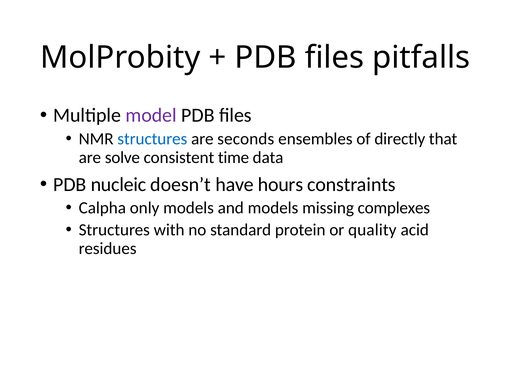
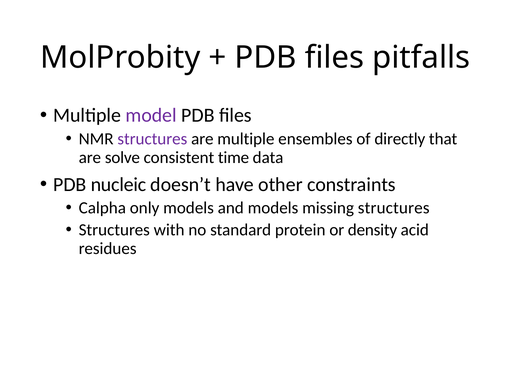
structures at (152, 139) colour: blue -> purple
are seconds: seconds -> multiple
hours: hours -> other
missing complexes: complexes -> structures
quality: quality -> density
